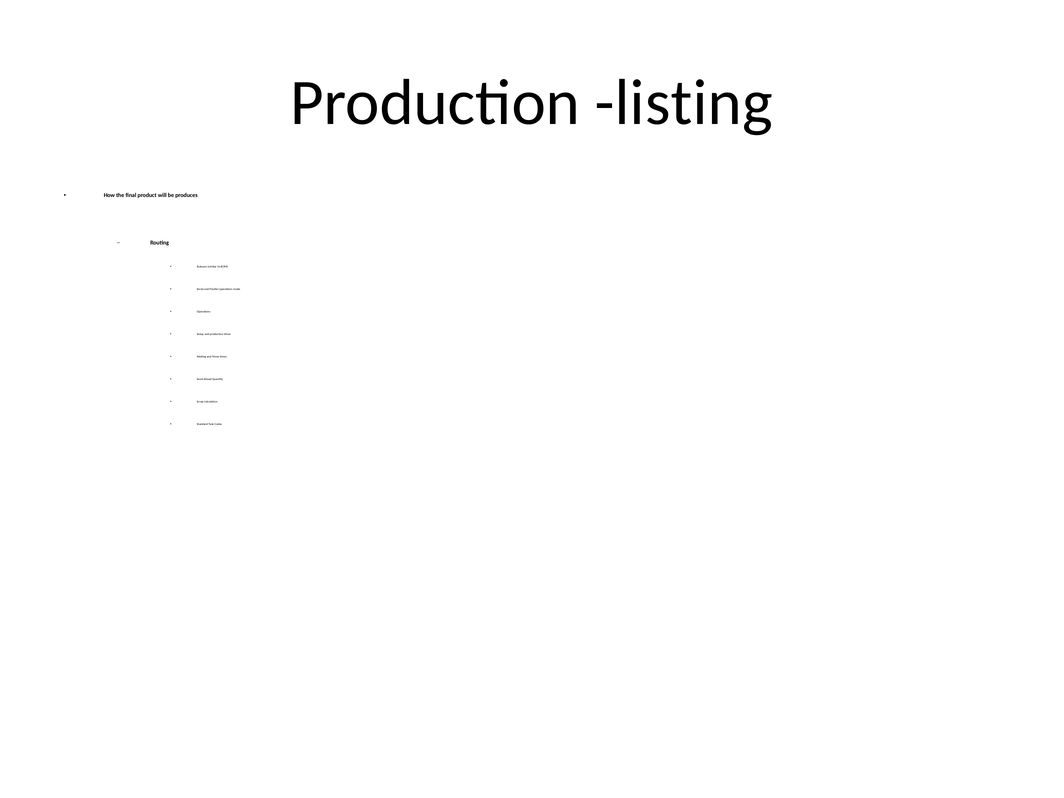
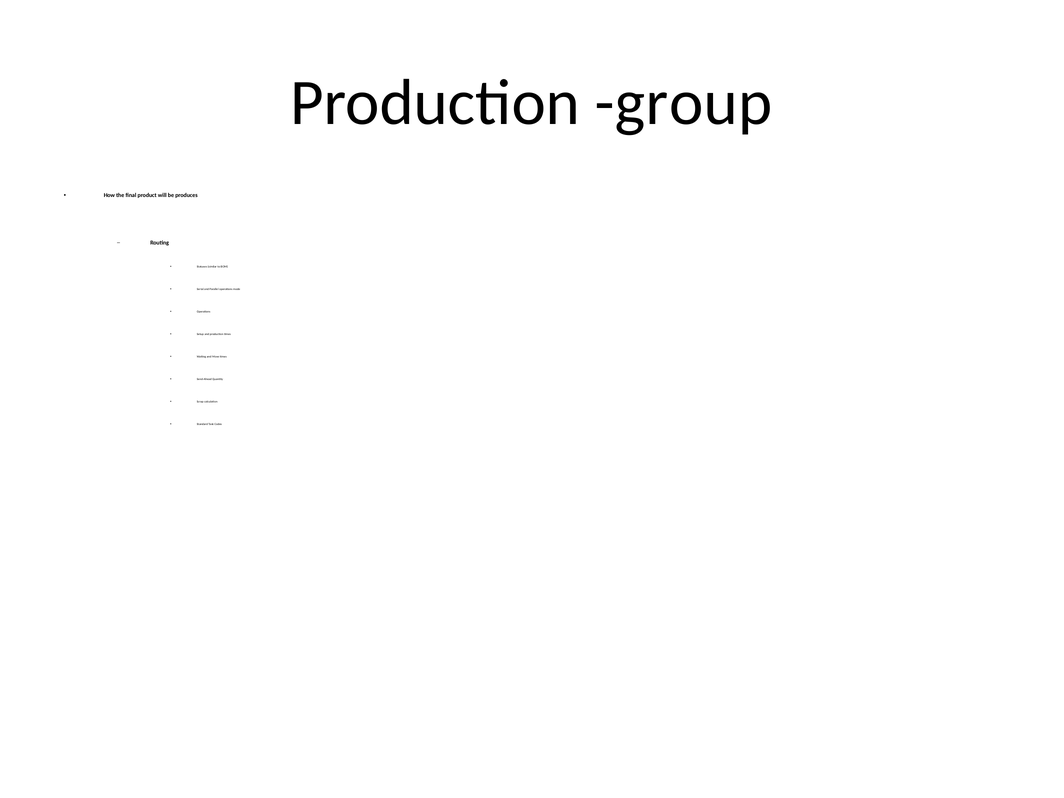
listing: listing -> group
